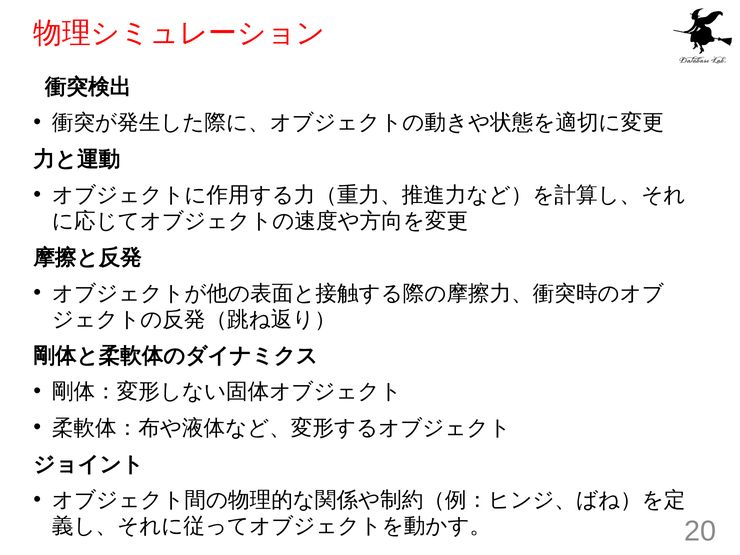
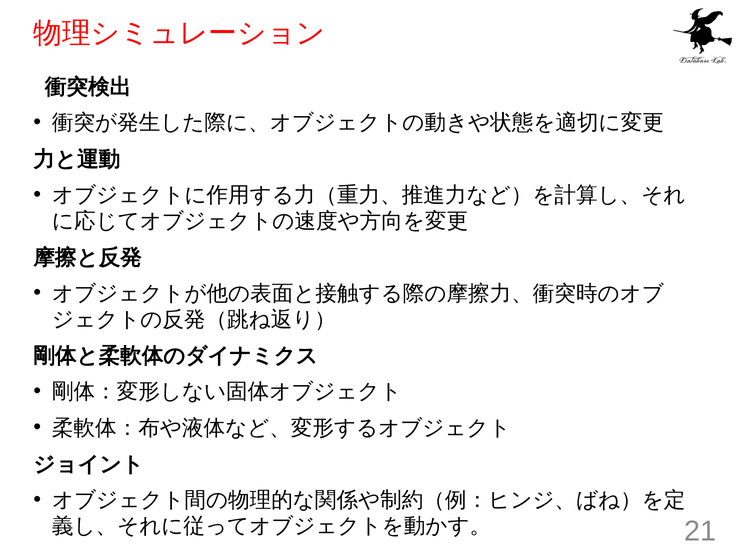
20: 20 -> 21
